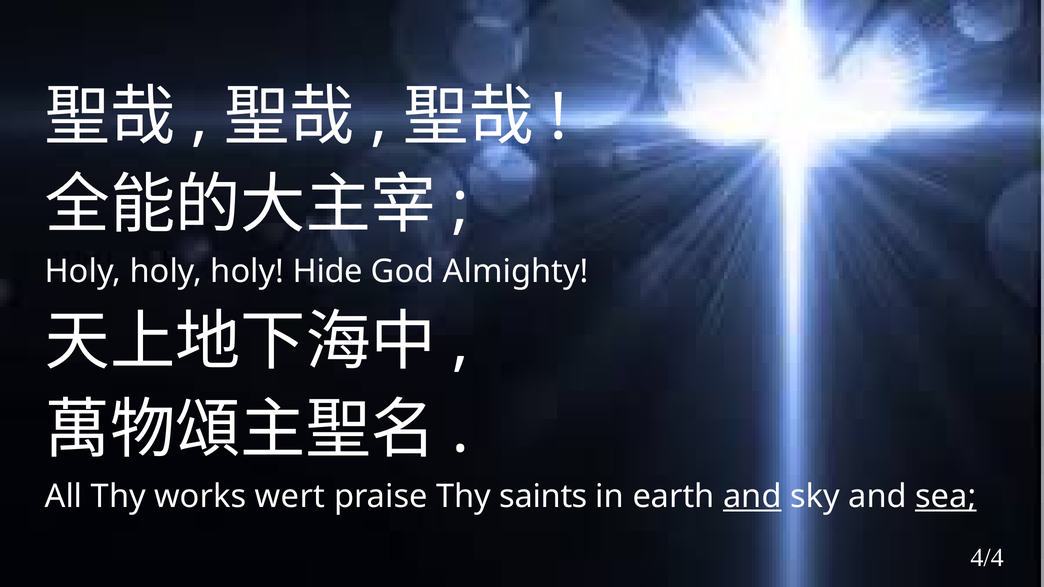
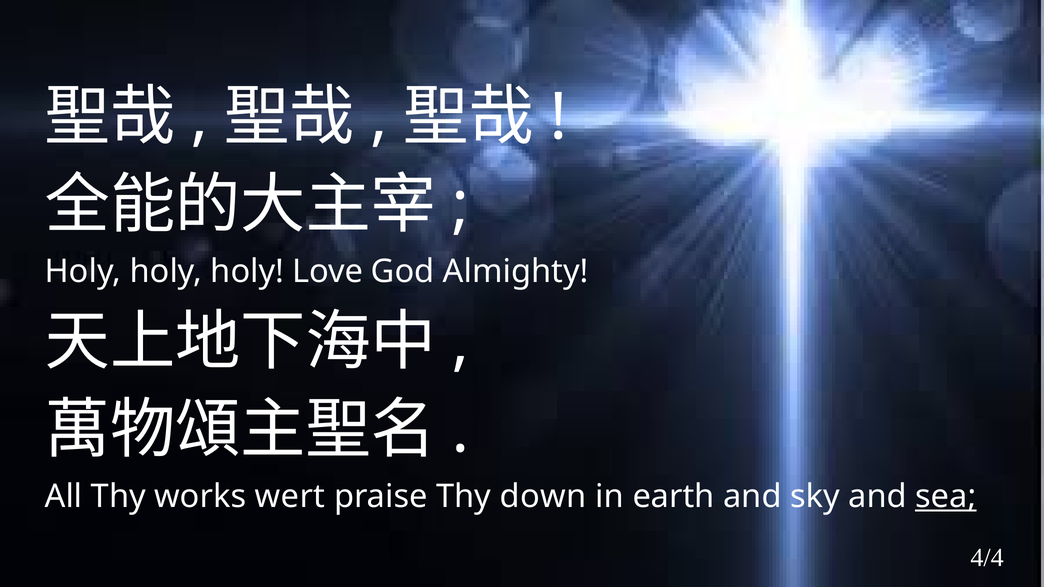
Hide: Hide -> Love
saints: saints -> down
and at (752, 497) underline: present -> none
